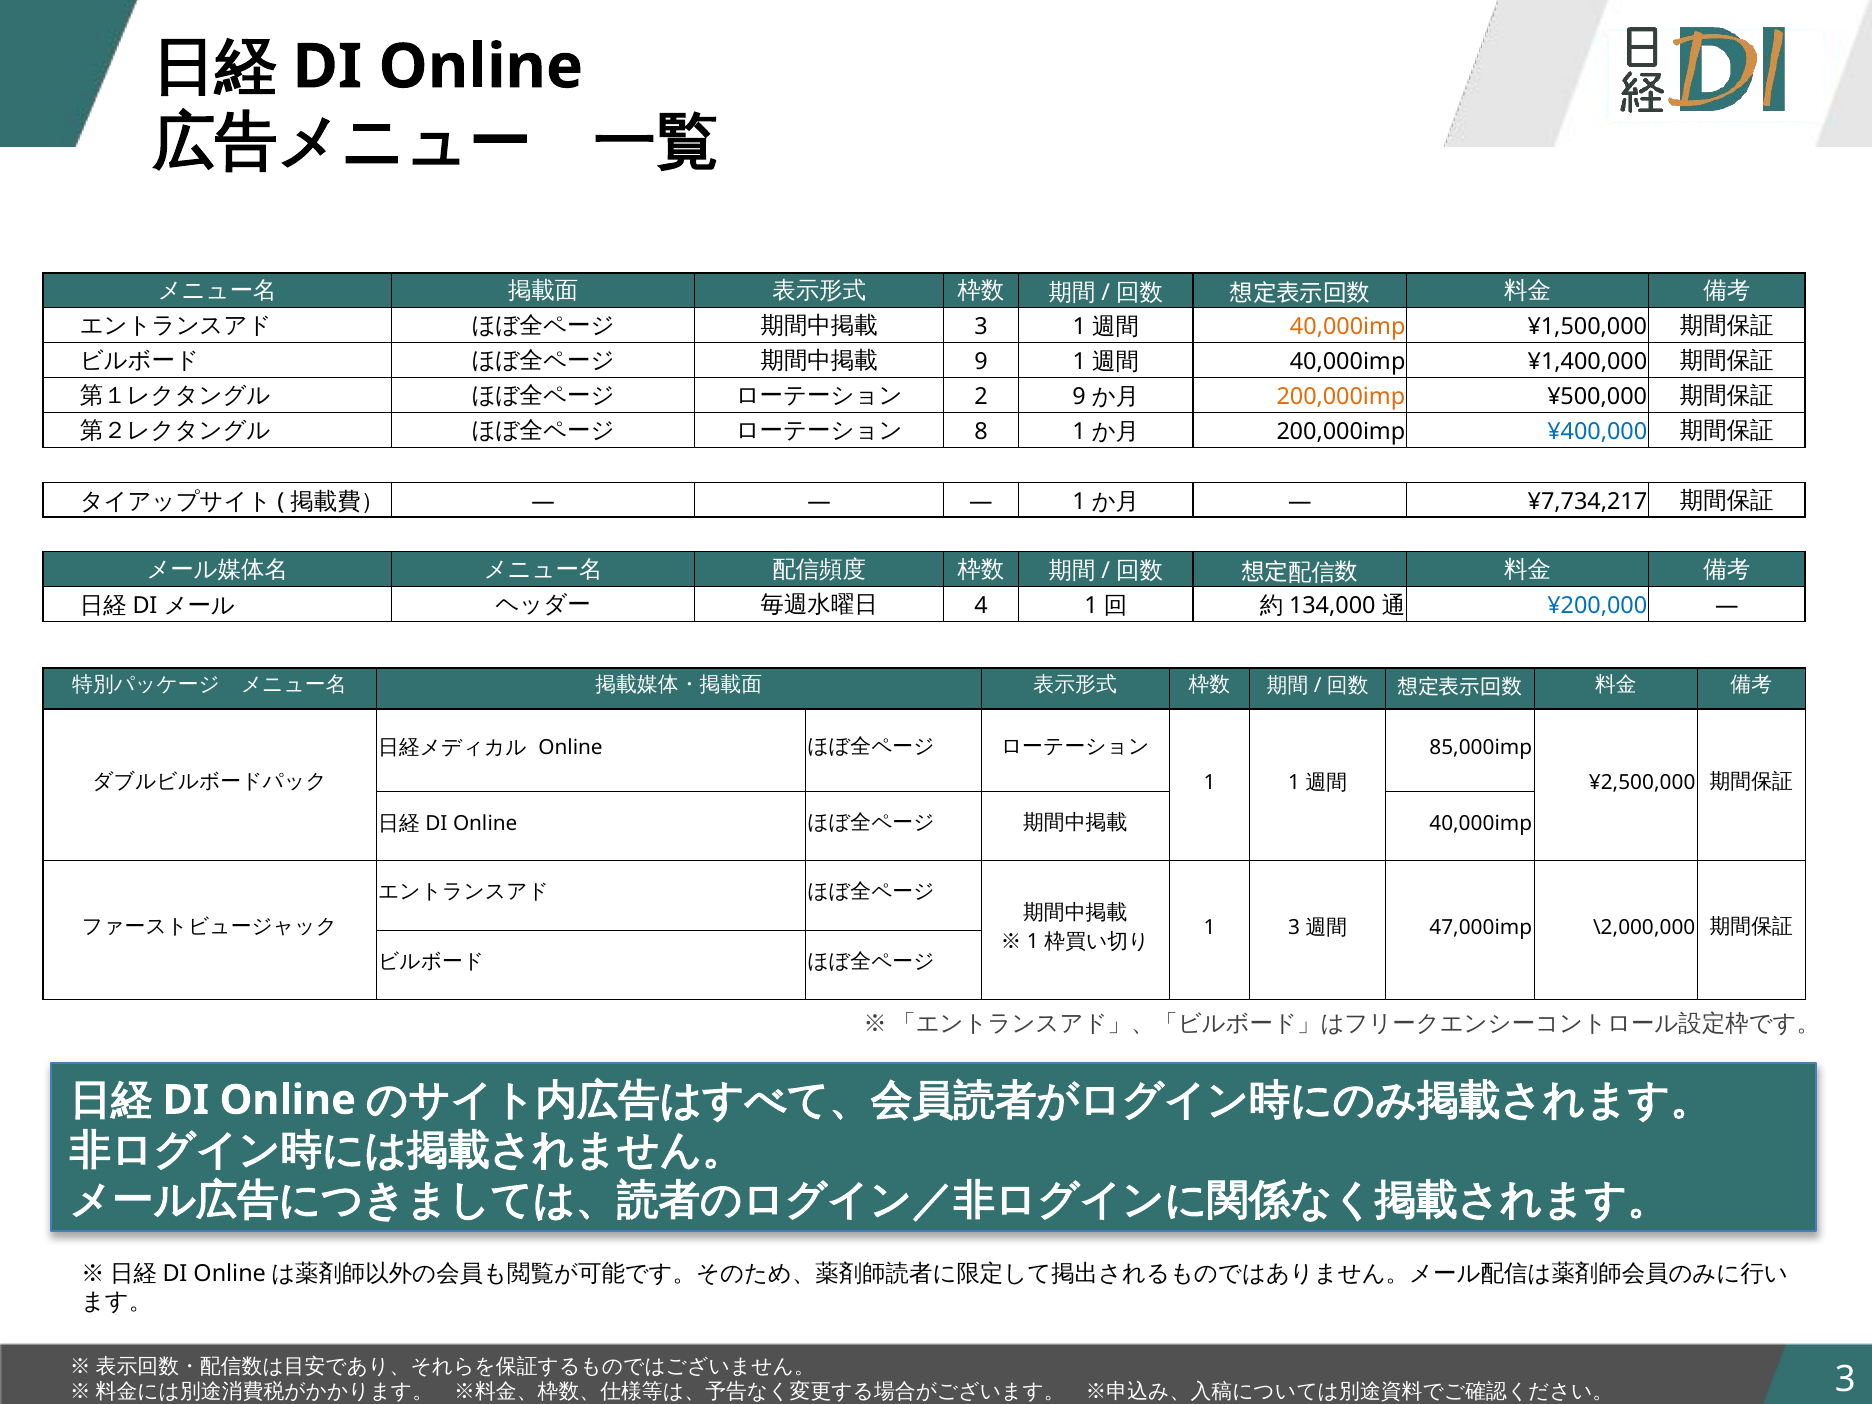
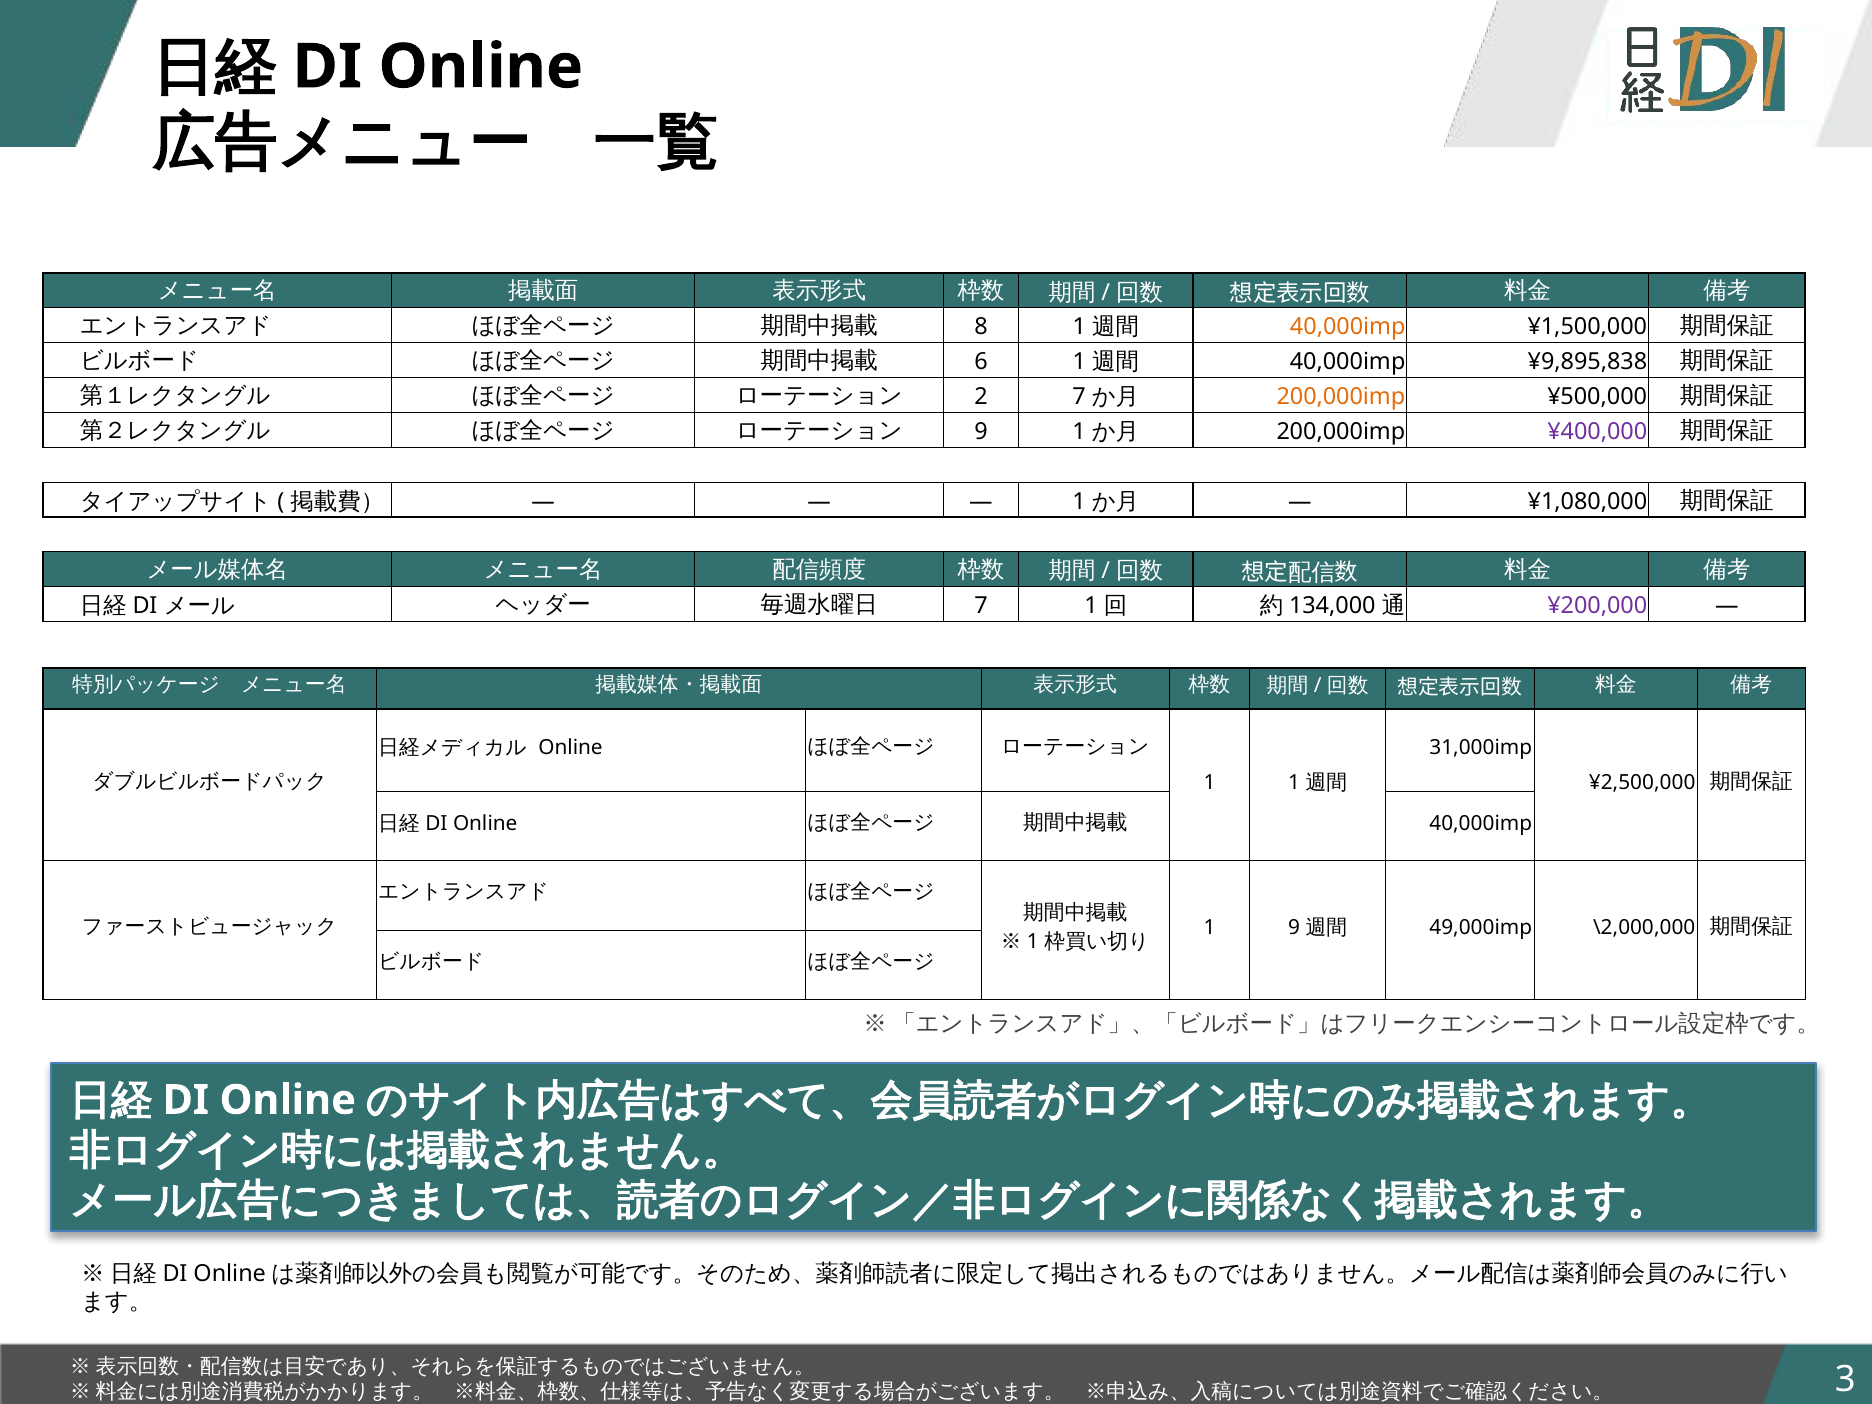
3 at (981, 327): 3 -> 8
9 at (981, 362): 9 -> 6
¥1,400,000: ¥1,400,000 -> ¥9,895,838
2 9: 9 -> 7
8 at (981, 432): 8 -> 9
¥400,000 colour: blue -> purple
¥7,734,217: ¥7,734,217 -> ¥1,080,000
4 at (981, 606): 4 -> 7
¥200,000 colour: blue -> purple
85,000imp: 85,000imp -> 31,000imp
1 3: 3 -> 9
47,000imp: 47,000imp -> 49,000imp
